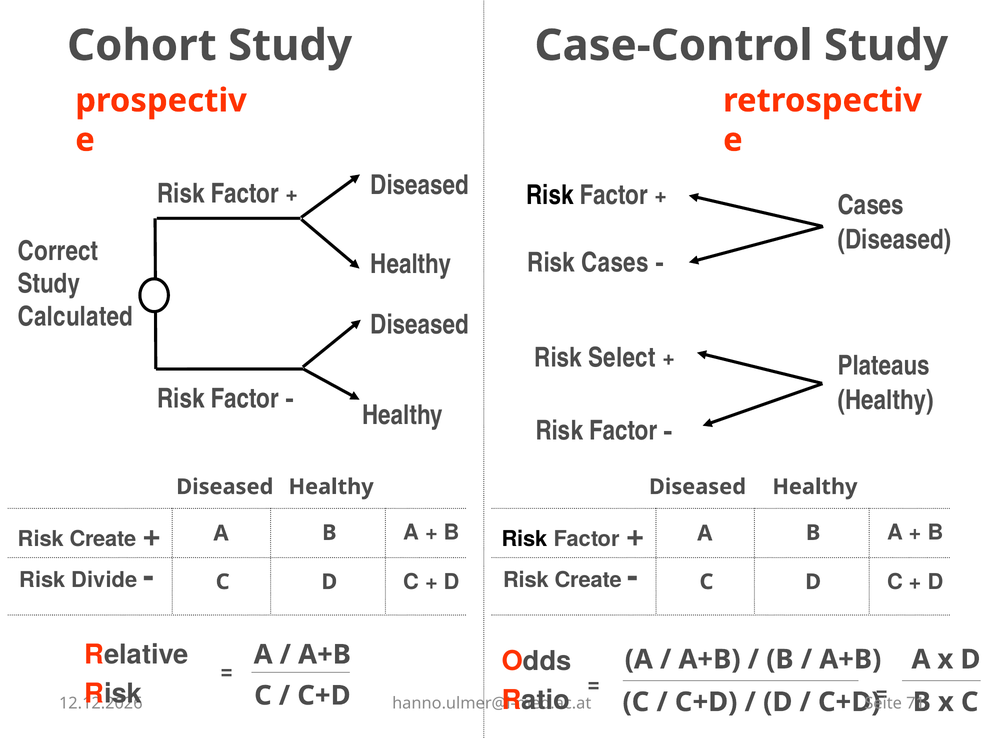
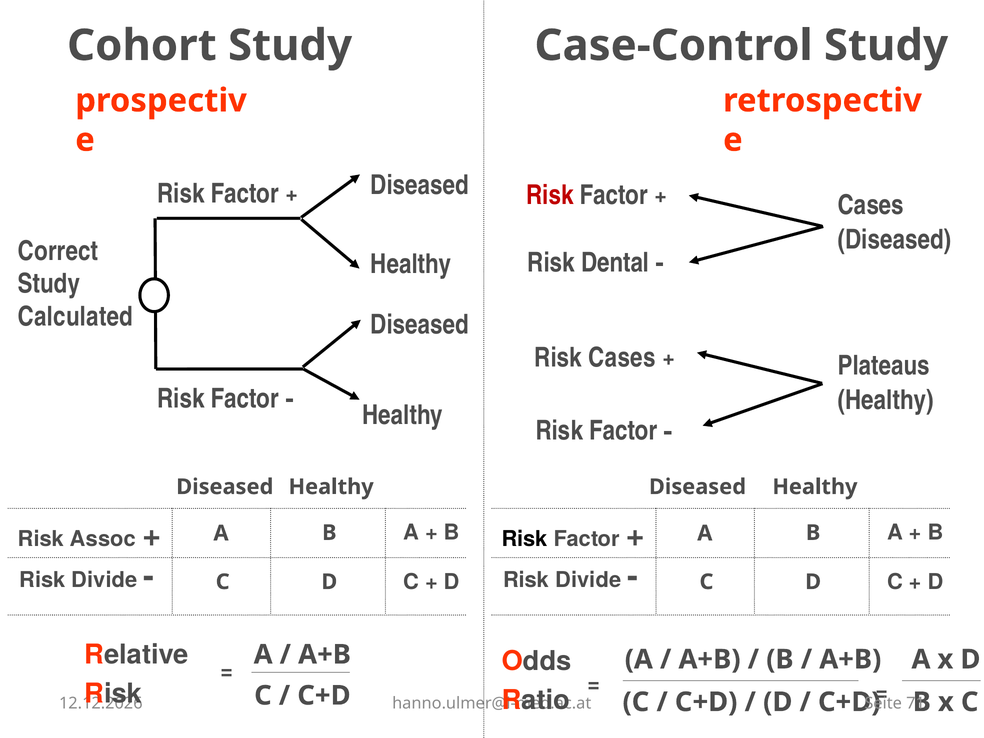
Risk at (550, 195) colour: black -> red
Risk Cases: Cases -> Dental
Risk Select: Select -> Cases
Create at (103, 539): Create -> Assoc
Create at (588, 580): Create -> Divide
